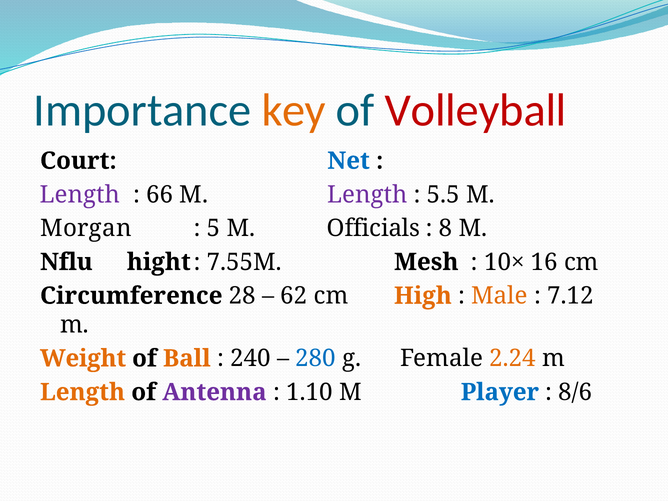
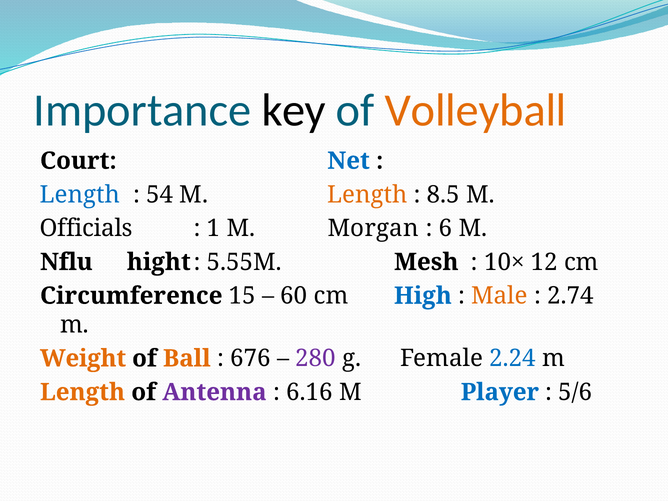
key colour: orange -> black
Volleyball colour: red -> orange
Length at (80, 195) colour: purple -> blue
66: 66 -> 54
Length at (367, 195) colour: purple -> orange
5.5: 5.5 -> 8.5
Morgan: Morgan -> Officials
5: 5 -> 1
Officials: Officials -> Morgan
8: 8 -> 6
7.55M: 7.55M -> 5.55M
16: 16 -> 12
28: 28 -> 15
62: 62 -> 60
High colour: orange -> blue
7.12: 7.12 -> 2.74
240: 240 -> 676
280 colour: blue -> purple
2.24 colour: orange -> blue
1.10: 1.10 -> 6.16
8/6: 8/6 -> 5/6
